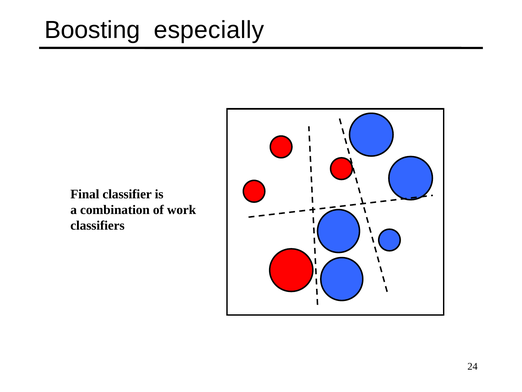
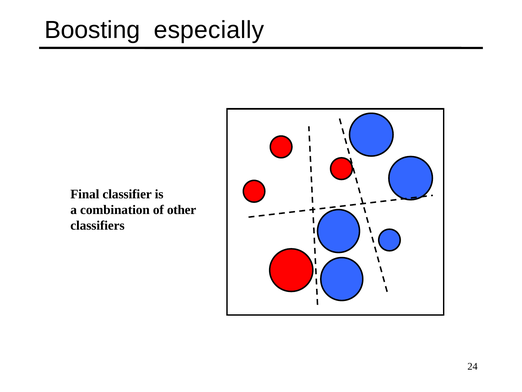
work: work -> other
